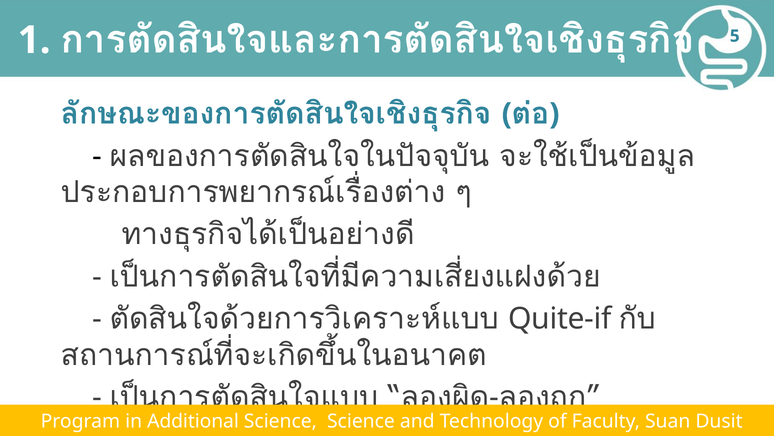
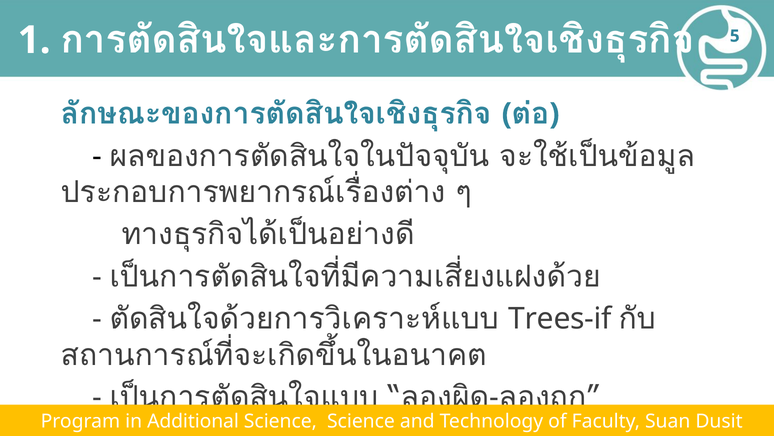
Quite-if: Quite-if -> Trees-if
